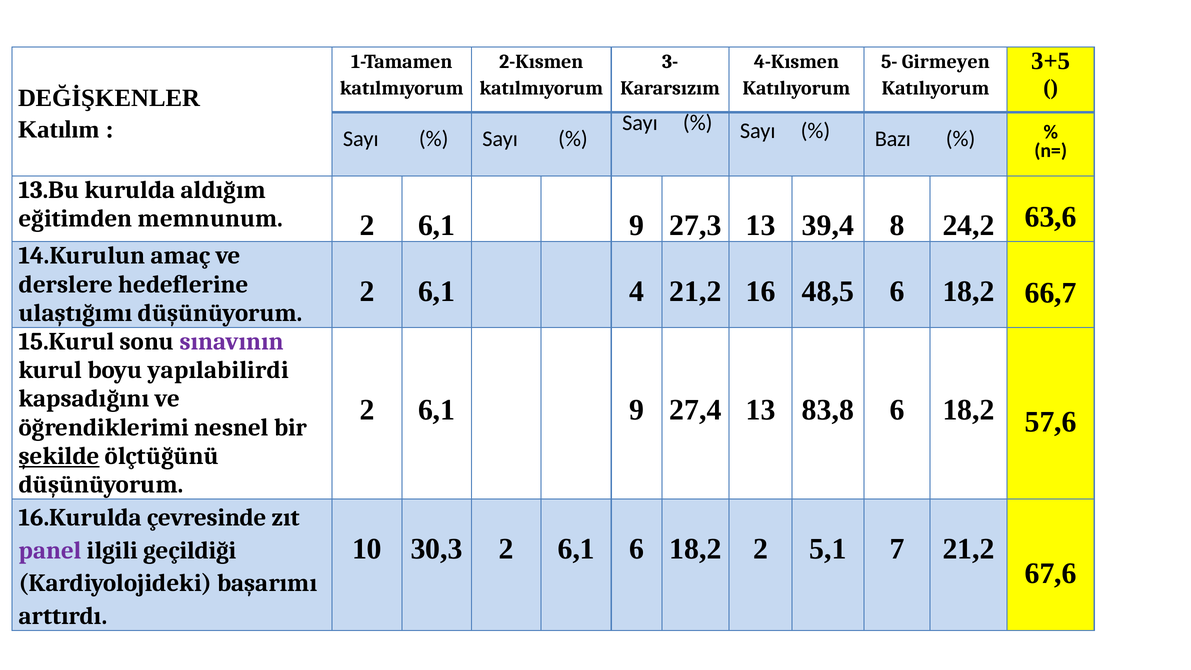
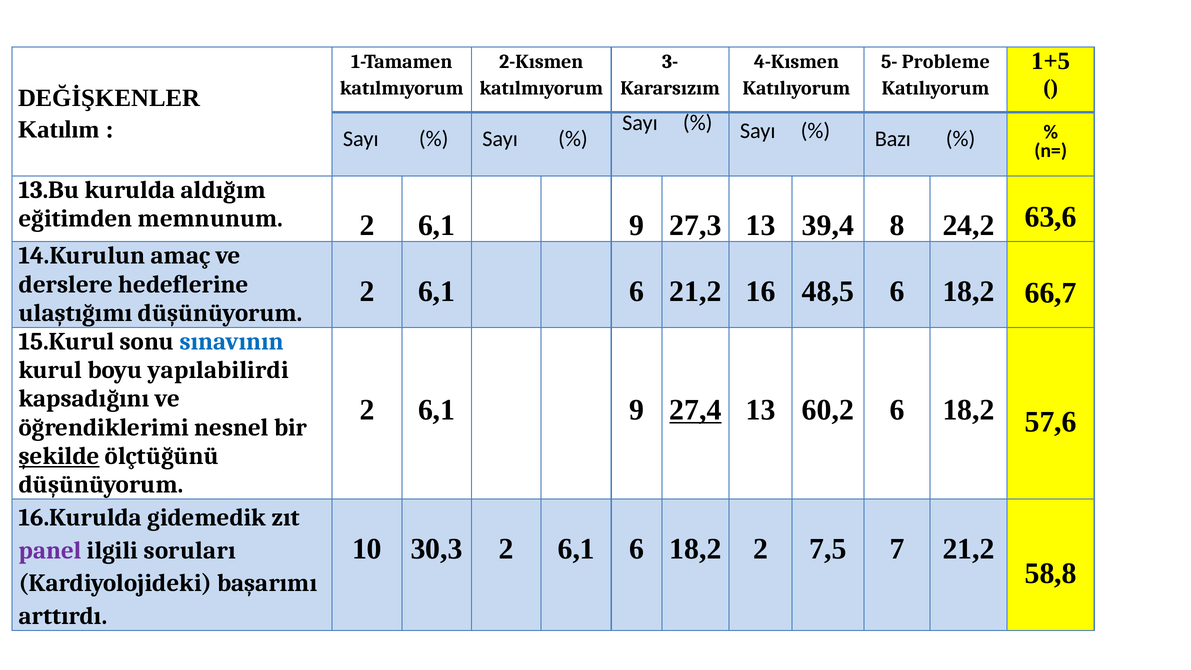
3+5: 3+5 -> 1+5
Girmeyen: Girmeyen -> Probleme
4 at (637, 291): 4 -> 6
sınavının colour: purple -> blue
27,4 underline: none -> present
83,8: 83,8 -> 60,2
çevresinde: çevresinde -> gidemedik
5,1: 5,1 -> 7,5
geçildiği: geçildiği -> soruları
67,6: 67,6 -> 58,8
